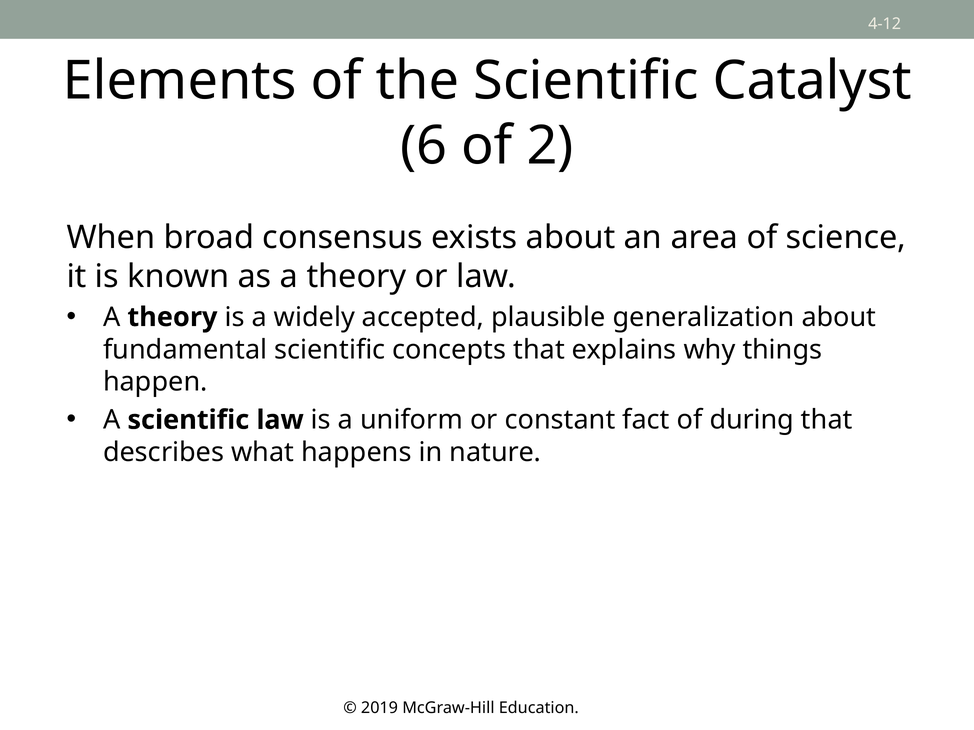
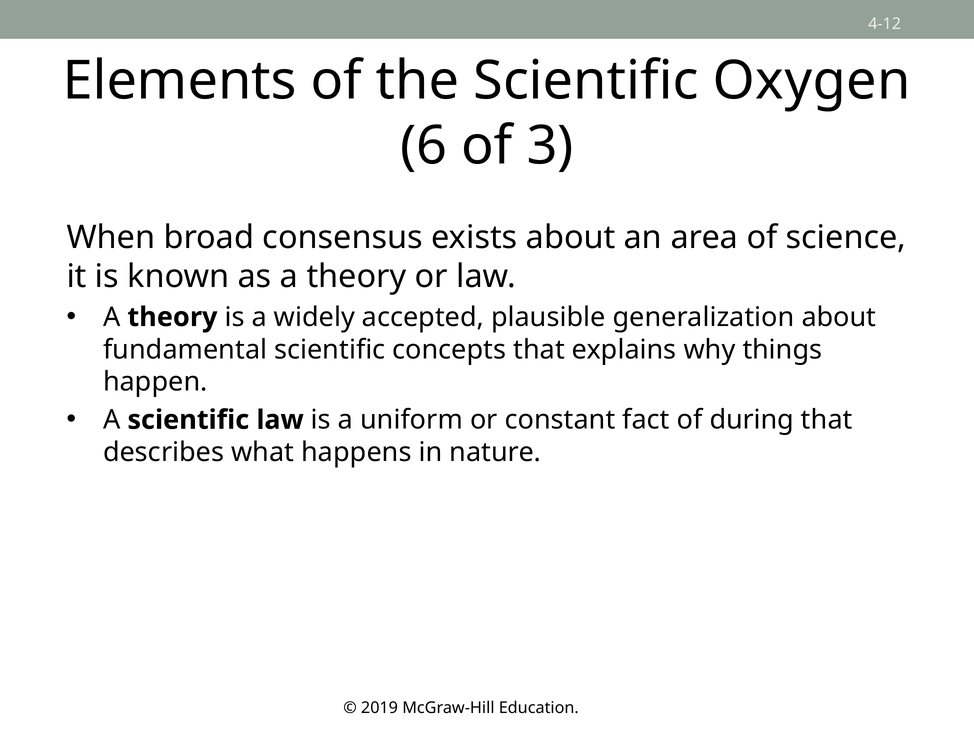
Catalyst: Catalyst -> Oxygen
2: 2 -> 3
